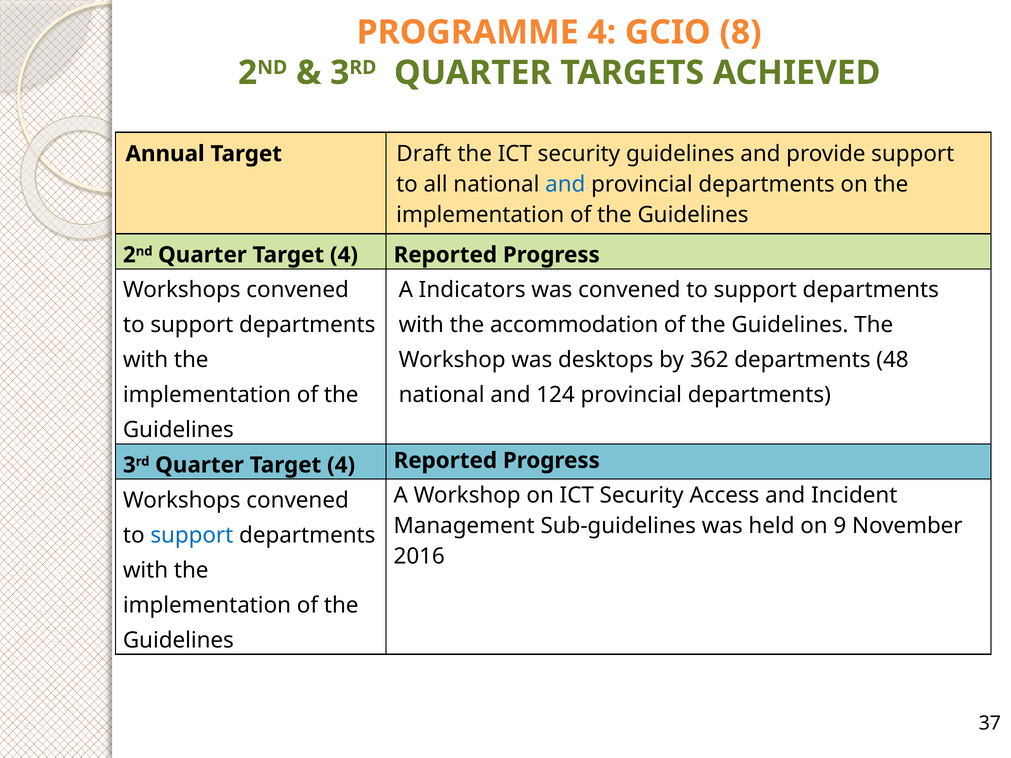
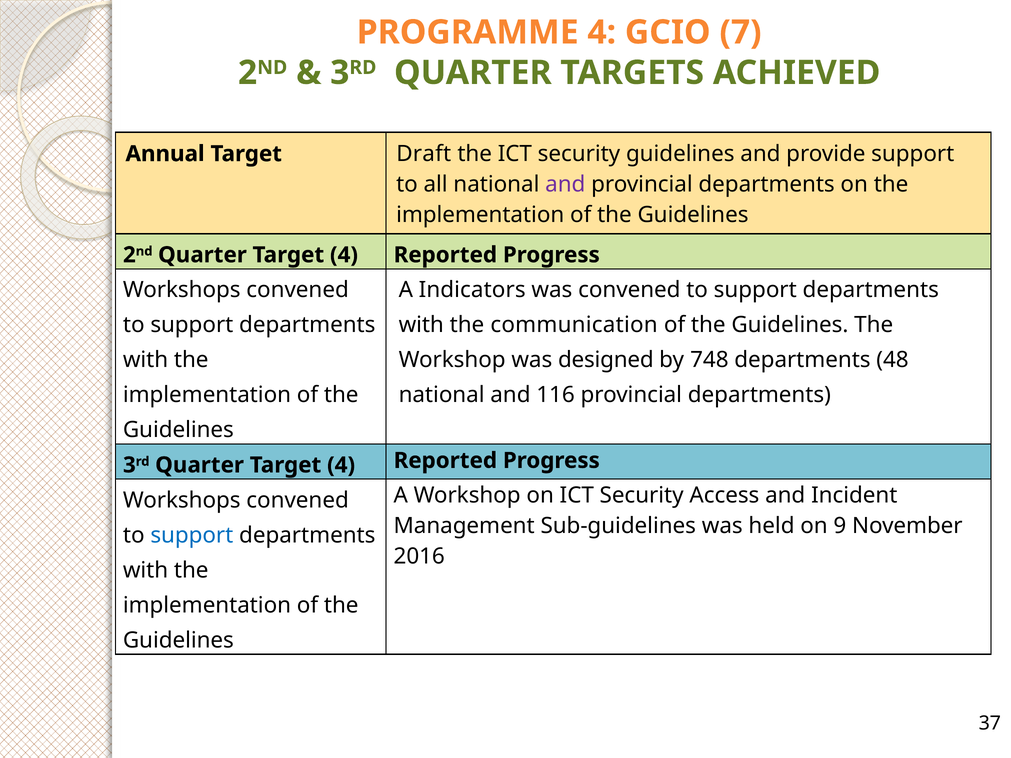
8: 8 -> 7
and at (565, 184) colour: blue -> purple
accommodation: accommodation -> communication
desktops: desktops -> designed
362: 362 -> 748
124: 124 -> 116
